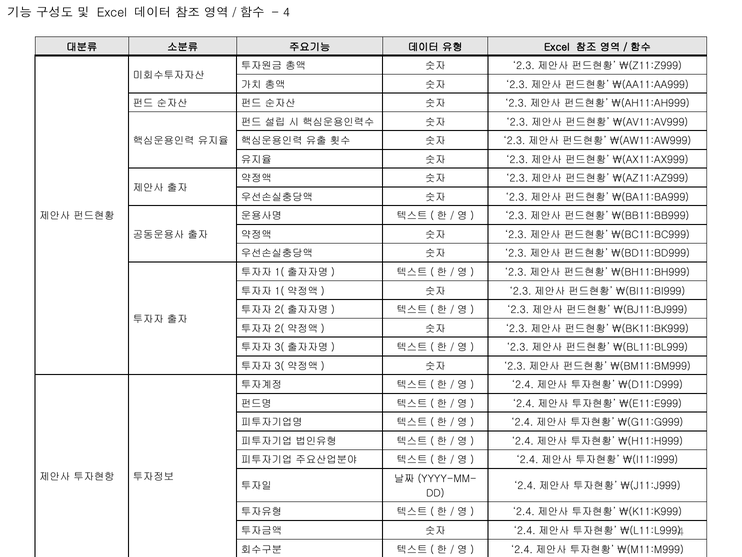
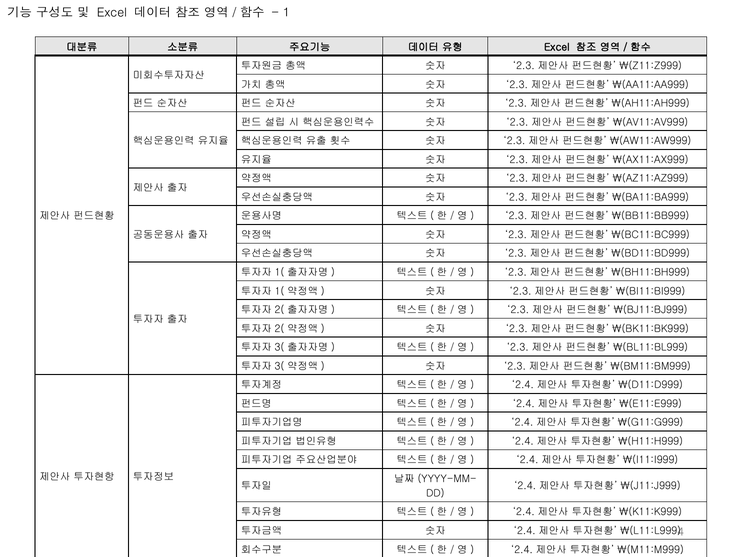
4 at (287, 13): 4 -> 1
